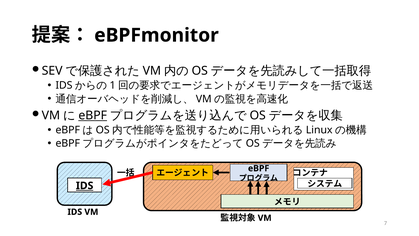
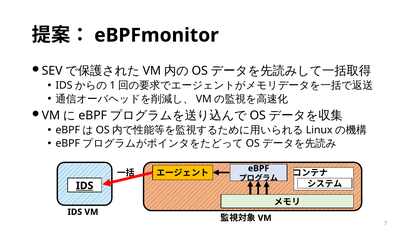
eBPF at (93, 115) underline: present -> none
